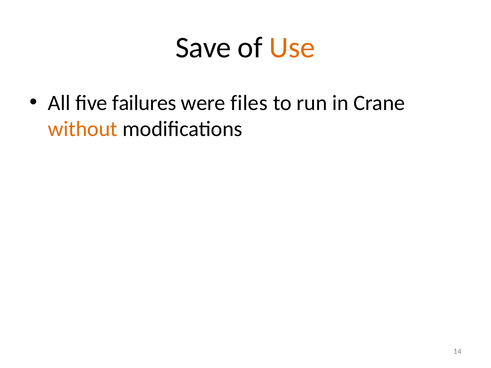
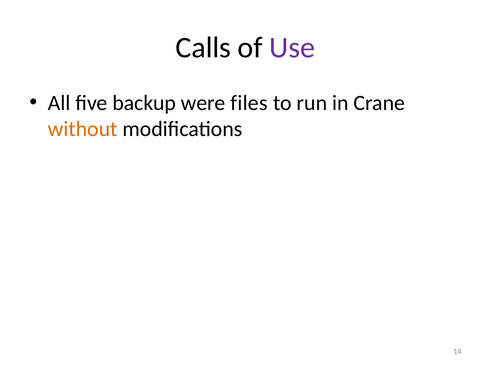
Save: Save -> Calls
Use colour: orange -> purple
failures: failures -> backup
